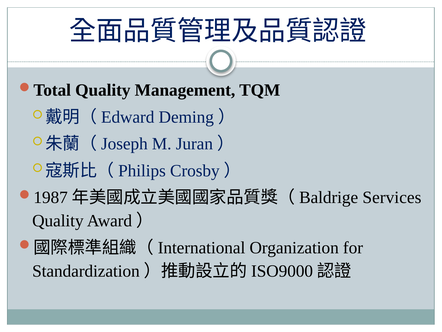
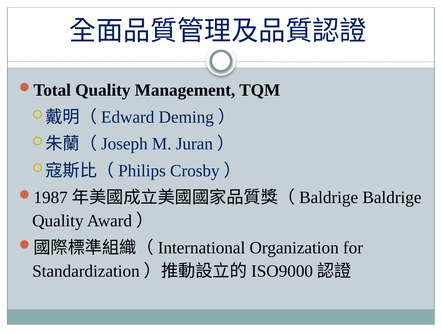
Services at (392, 197): Services -> Baldrige
